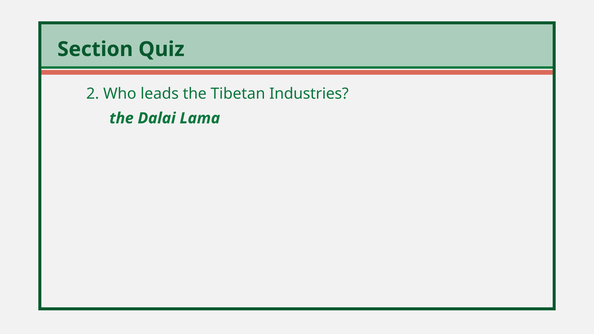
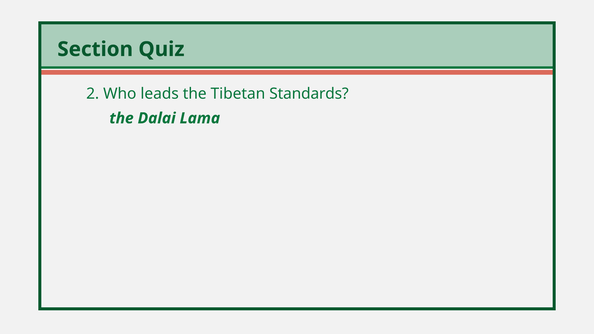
Industries: Industries -> Standards
